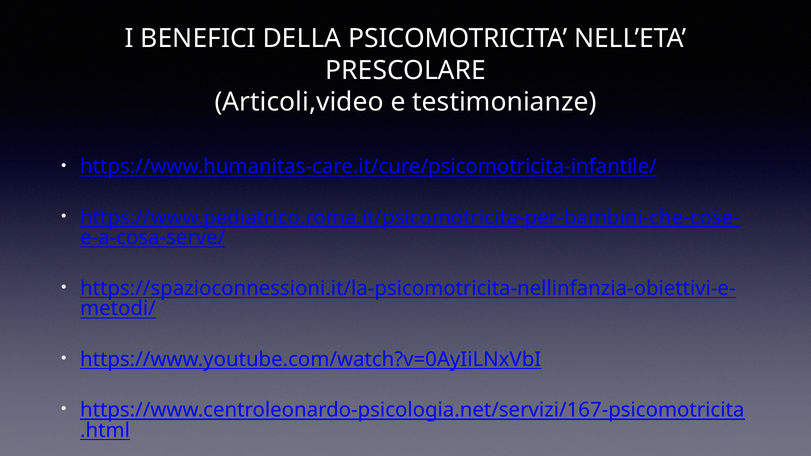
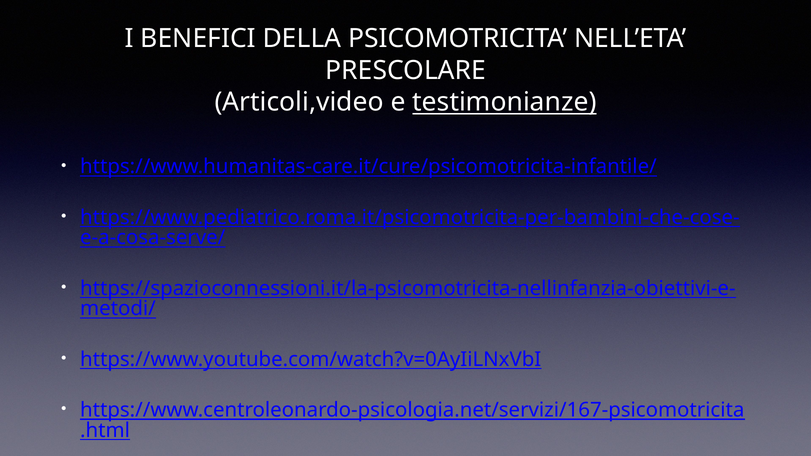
testimonianze underline: none -> present
